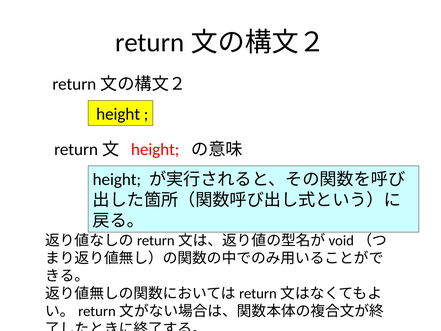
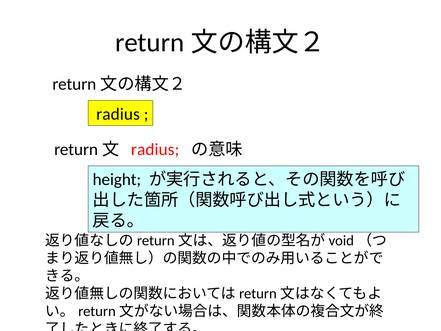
height at (118, 114): height -> radius
height at (155, 149): height -> radius
